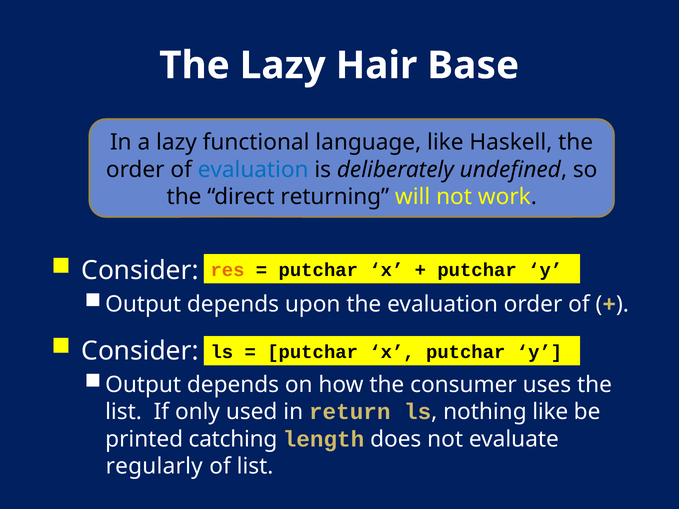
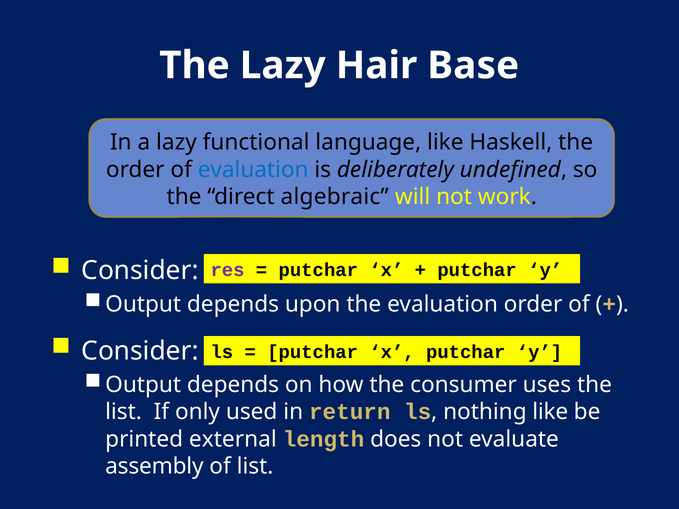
returning: returning -> algebraic
res colour: orange -> purple
catching: catching -> external
regularly: regularly -> assembly
